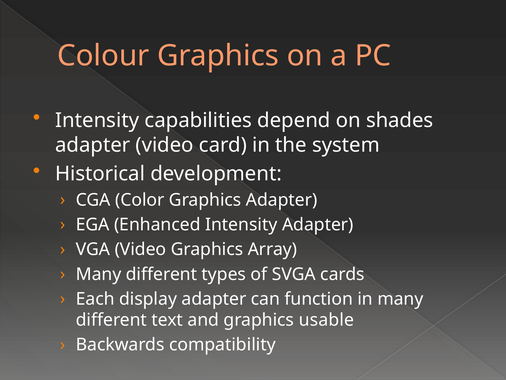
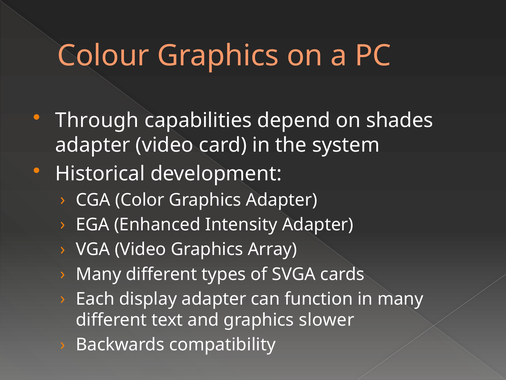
Intensity at (97, 120): Intensity -> Through
usable: usable -> slower
